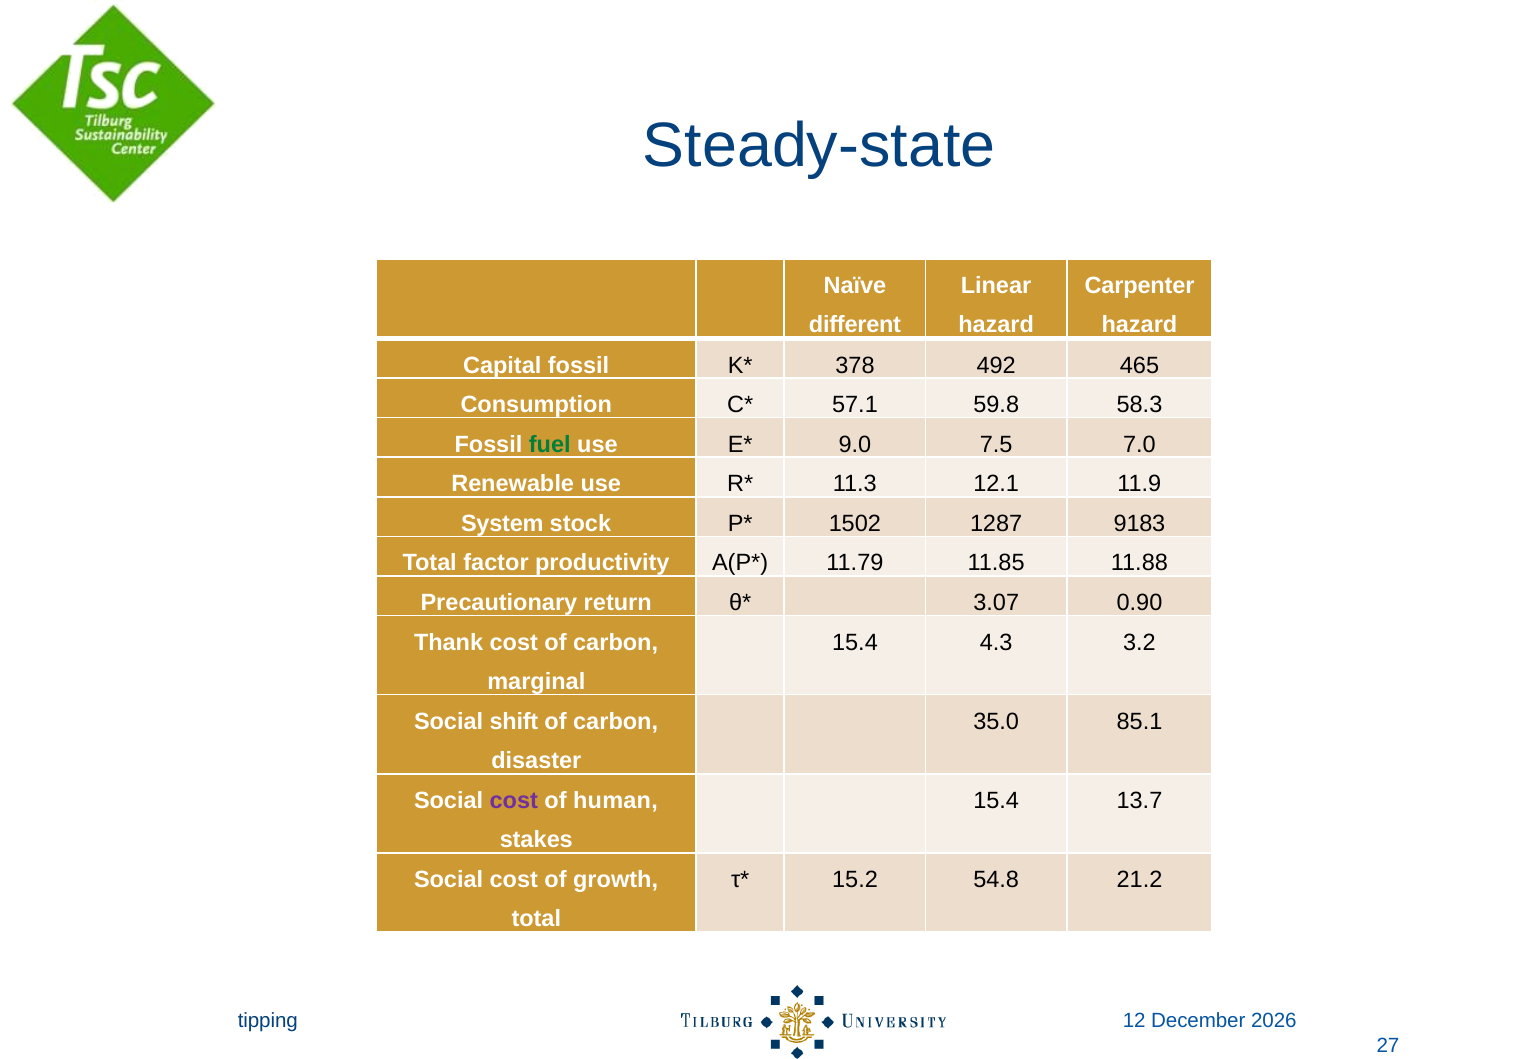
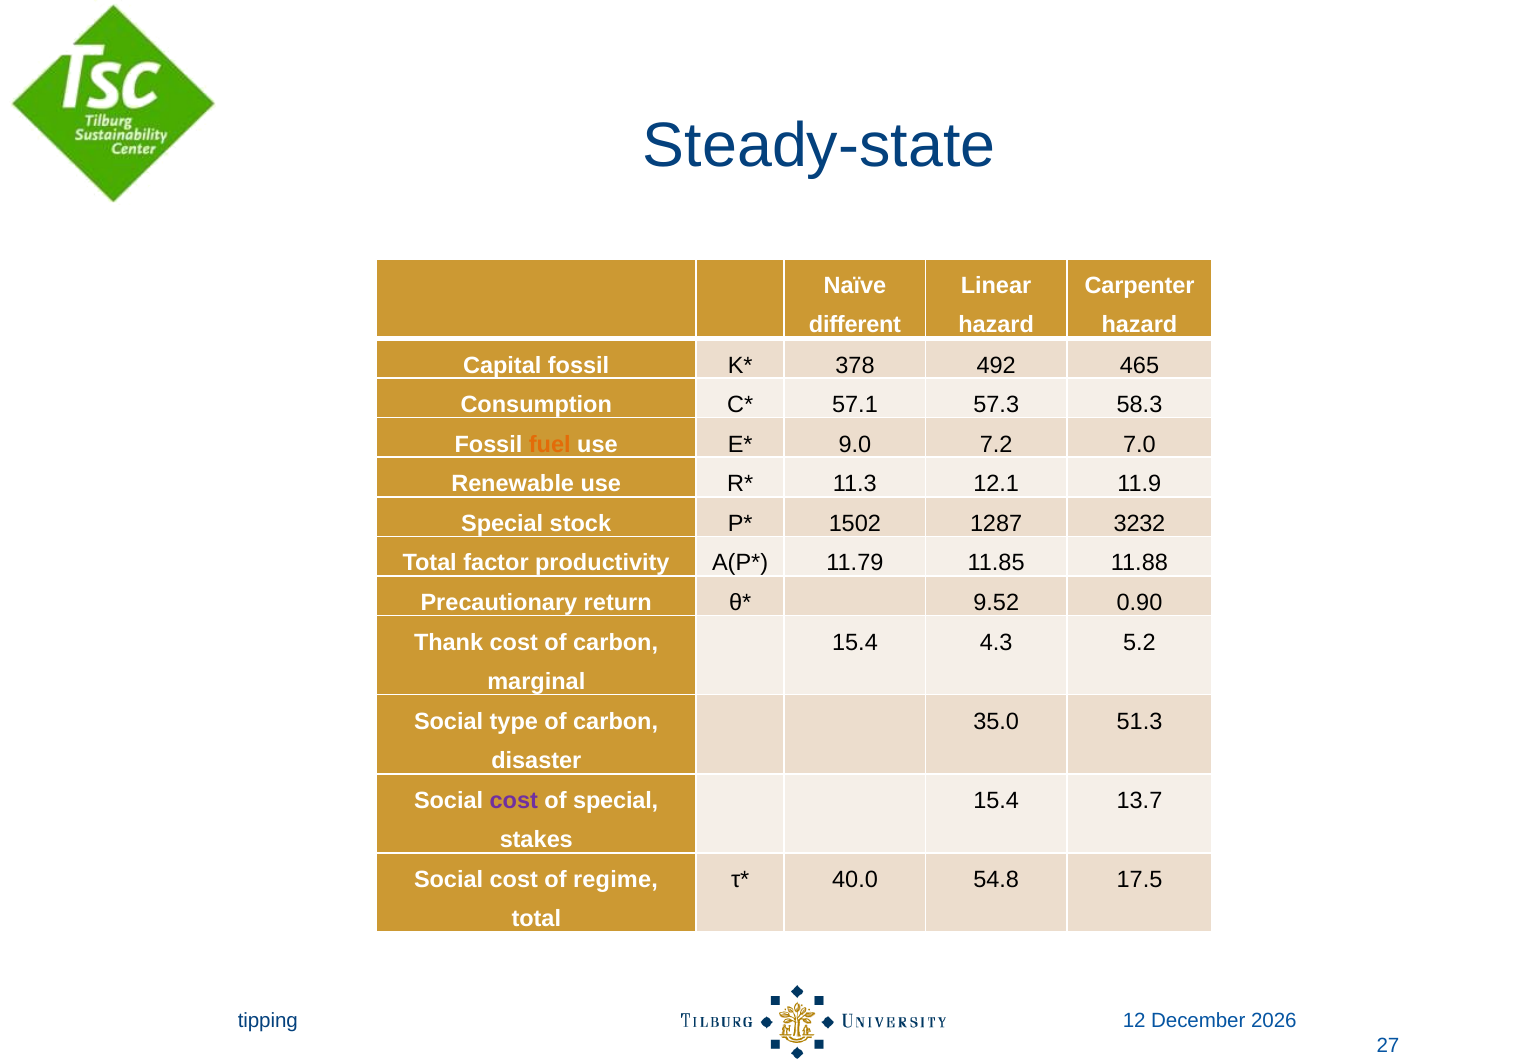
59.8: 59.8 -> 57.3
fuel colour: green -> orange
7.5: 7.5 -> 7.2
System at (502, 524): System -> Special
9183: 9183 -> 3232
3.07: 3.07 -> 9.52
3.2: 3.2 -> 5.2
shift: shift -> type
85.1: 85.1 -> 51.3
of human: human -> special
growth: growth -> regime
15.2: 15.2 -> 40.0
21.2: 21.2 -> 17.5
